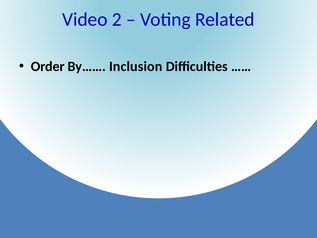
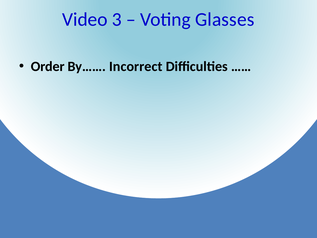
2: 2 -> 3
Related: Related -> Glasses
Inclusion: Inclusion -> Incorrect
